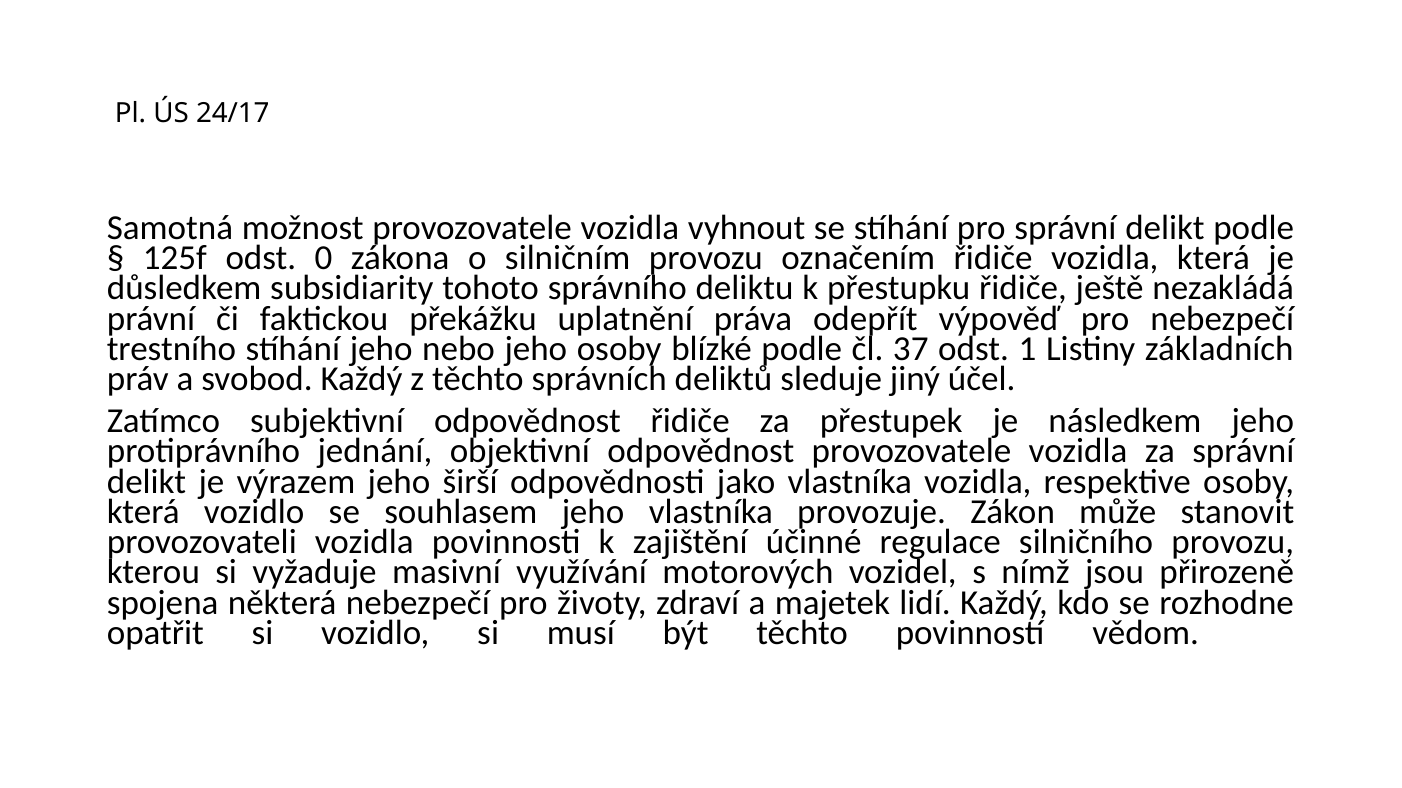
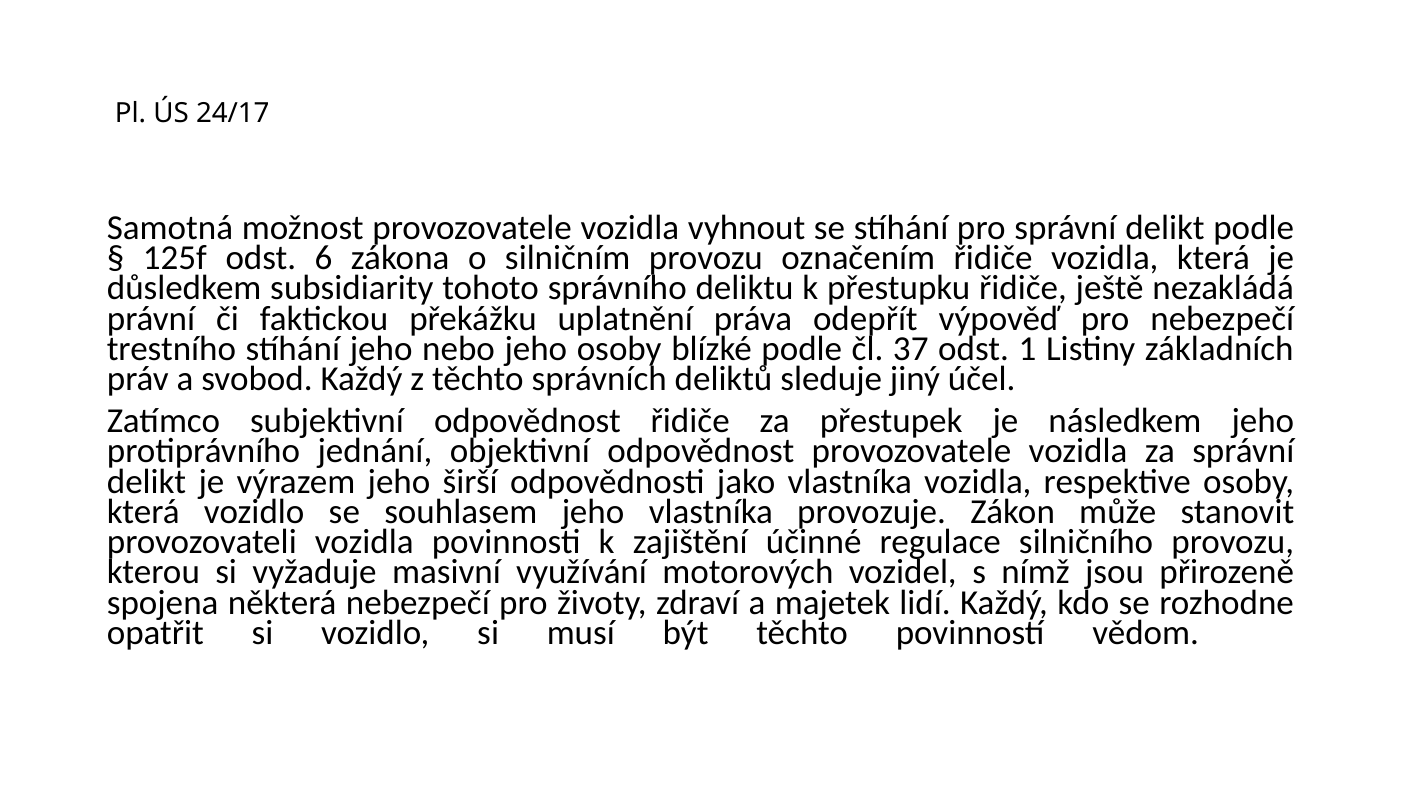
0: 0 -> 6
